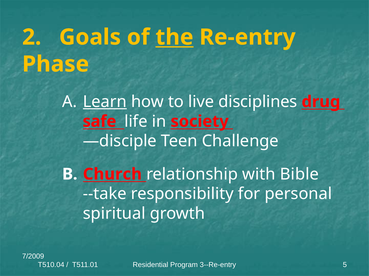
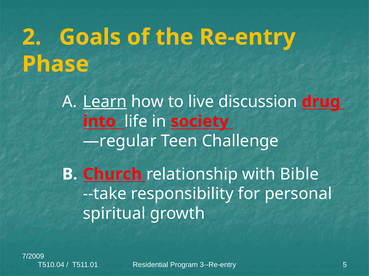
the underline: present -> none
disciplines: disciplines -> discussion
safe: safe -> into
—disciple: —disciple -> —regular
